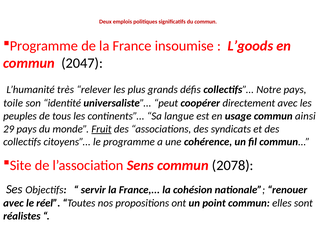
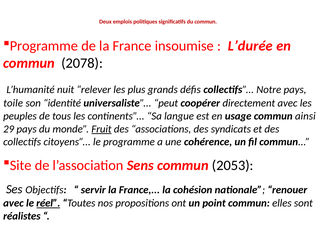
L’goods: L’goods -> L’durée
2047: 2047 -> 2078
très: très -> nuit
2078: 2078 -> 2053
réel underline: none -> present
